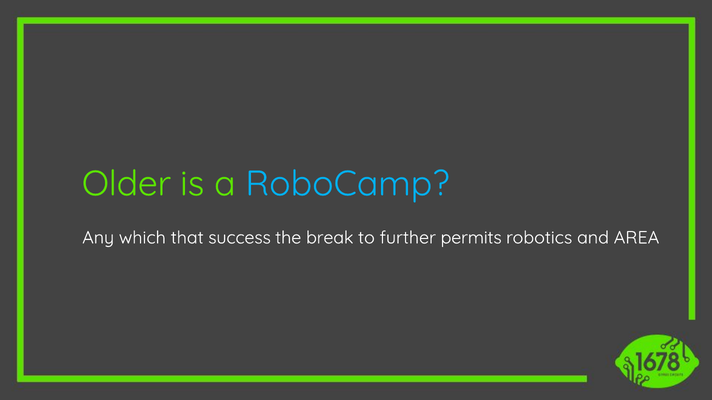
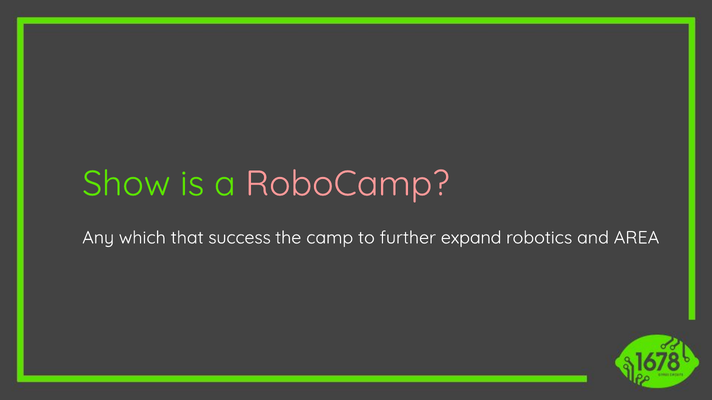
Older: Older -> Show
RoboCamp colour: light blue -> pink
break: break -> camp
permits: permits -> expand
